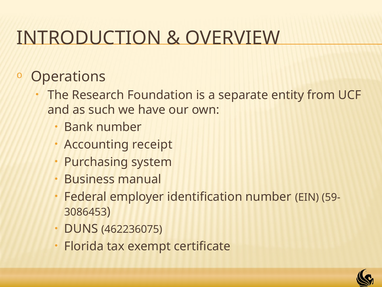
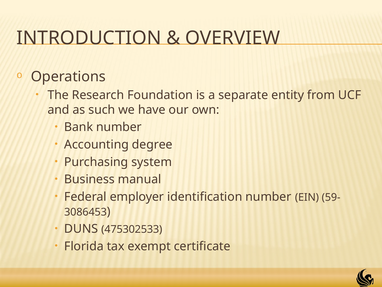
receipt: receipt -> degree
462236075: 462236075 -> 475302533
